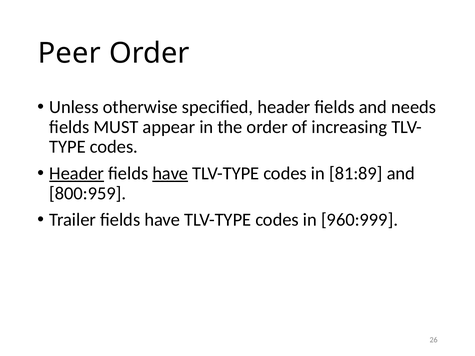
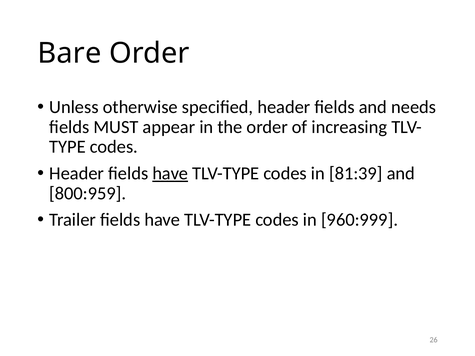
Peer: Peer -> Bare
Header at (77, 174) underline: present -> none
81:89: 81:89 -> 81:39
